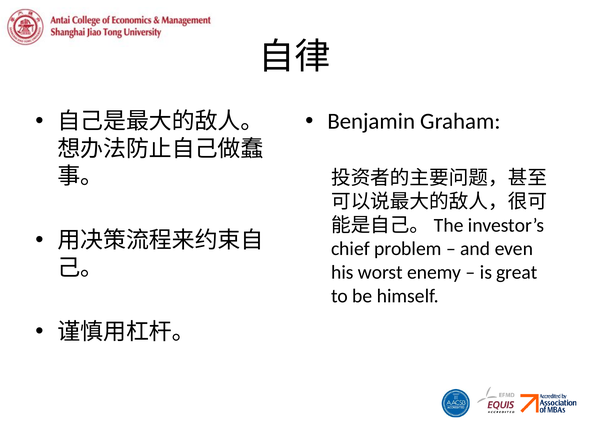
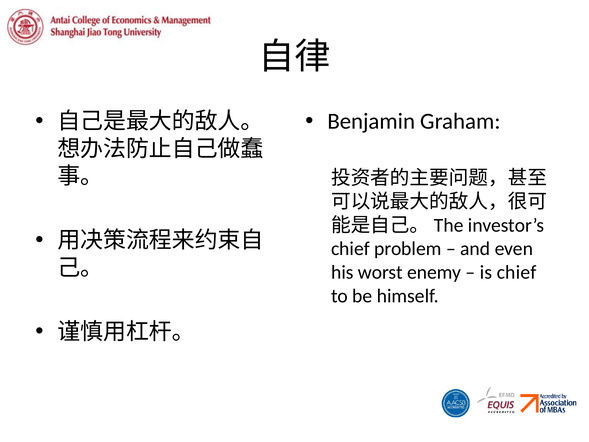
is great: great -> chief
